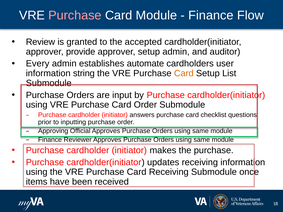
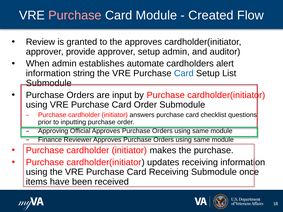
Finance at (211, 15): Finance -> Created
the accepted: accepted -> approves
Every: Every -> When
user: user -> alert
Card at (184, 73) colour: orange -> blue
